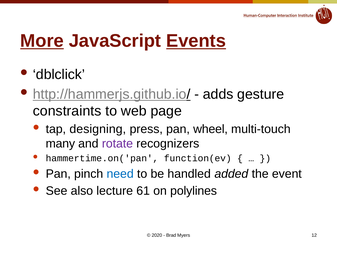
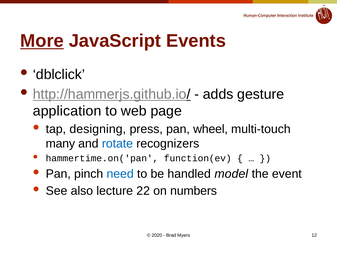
Events underline: present -> none
constraints: constraints -> application
rotate colour: purple -> blue
added: added -> model
61: 61 -> 22
polylines: polylines -> numbers
